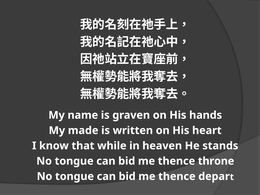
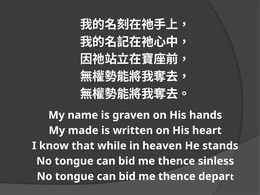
throne: throne -> sinless
